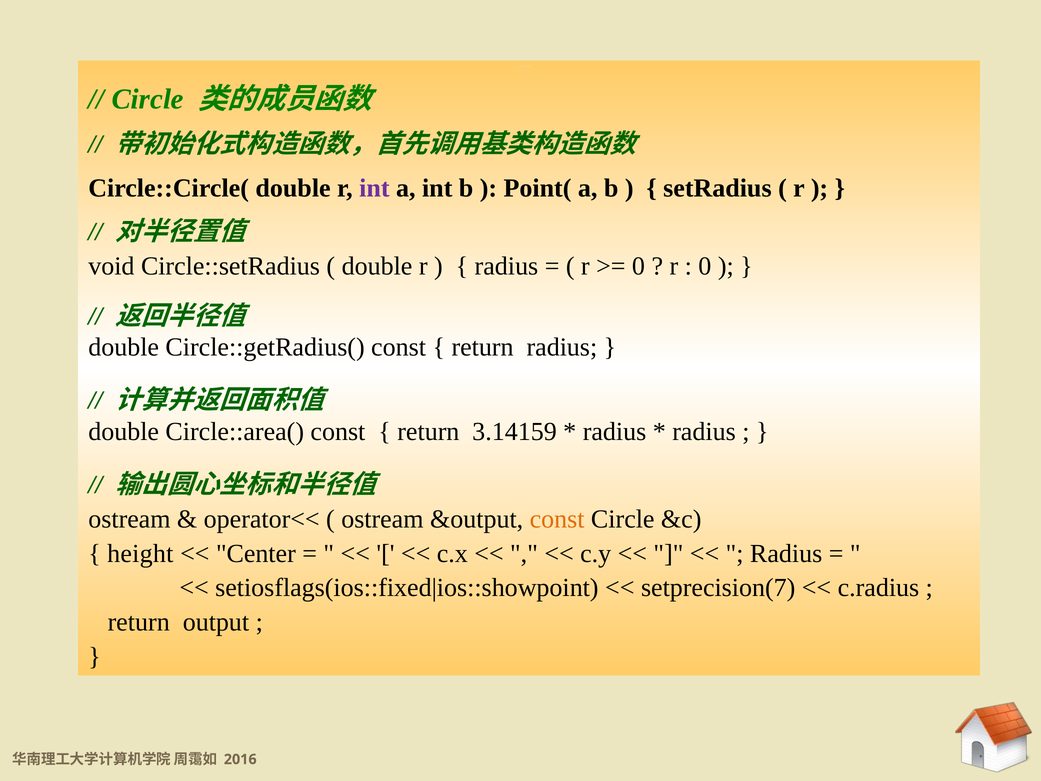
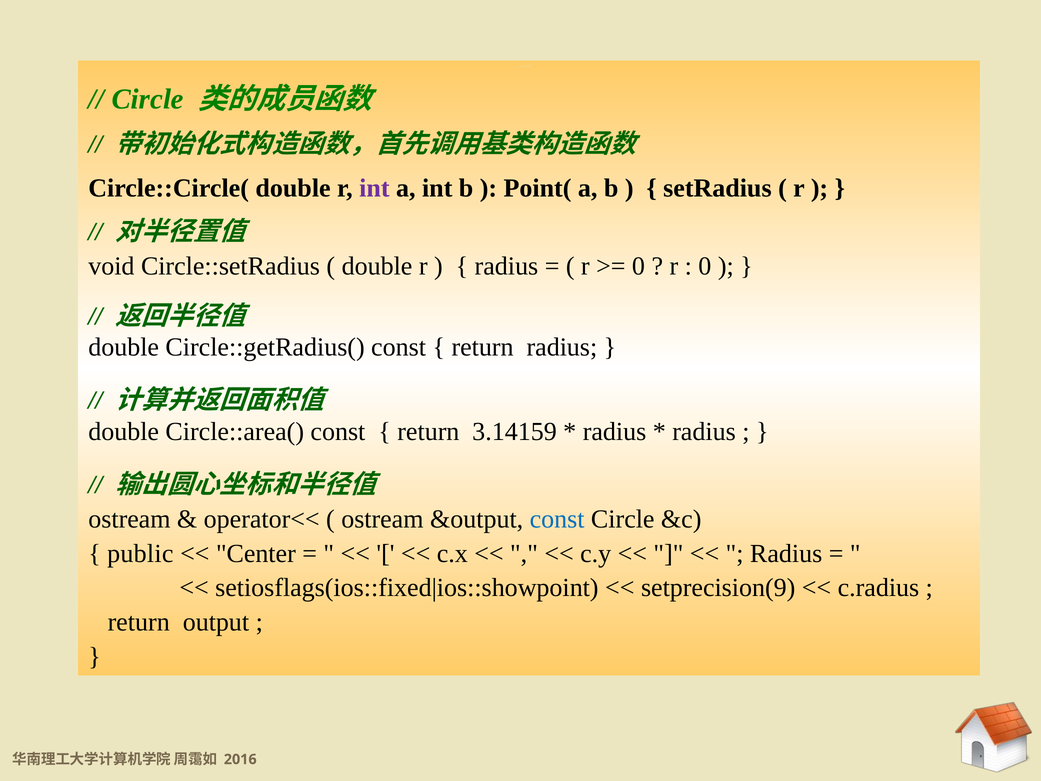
const at (557, 519) colour: orange -> blue
height: height -> public
setprecision(7: setprecision(7 -> setprecision(9
